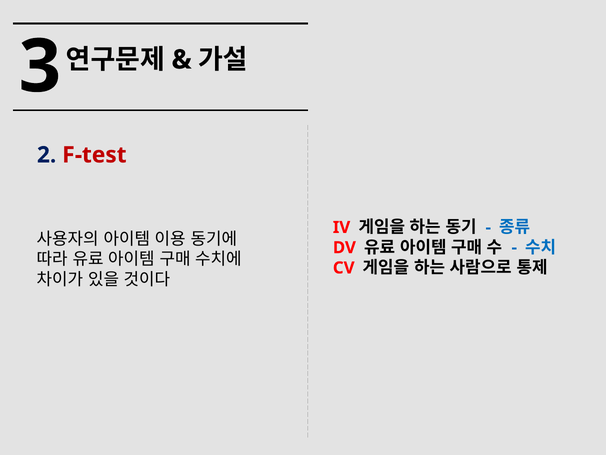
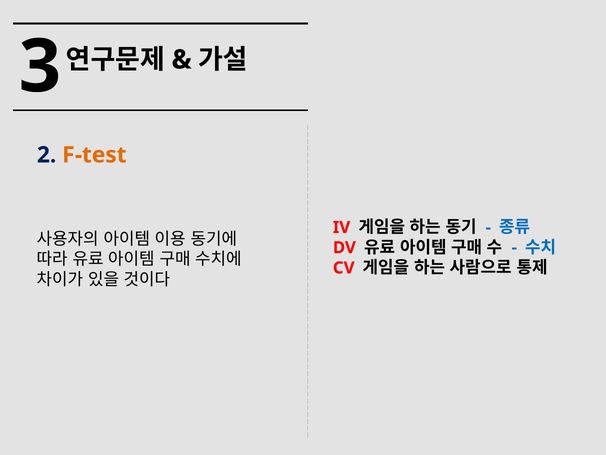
F-test colour: red -> orange
